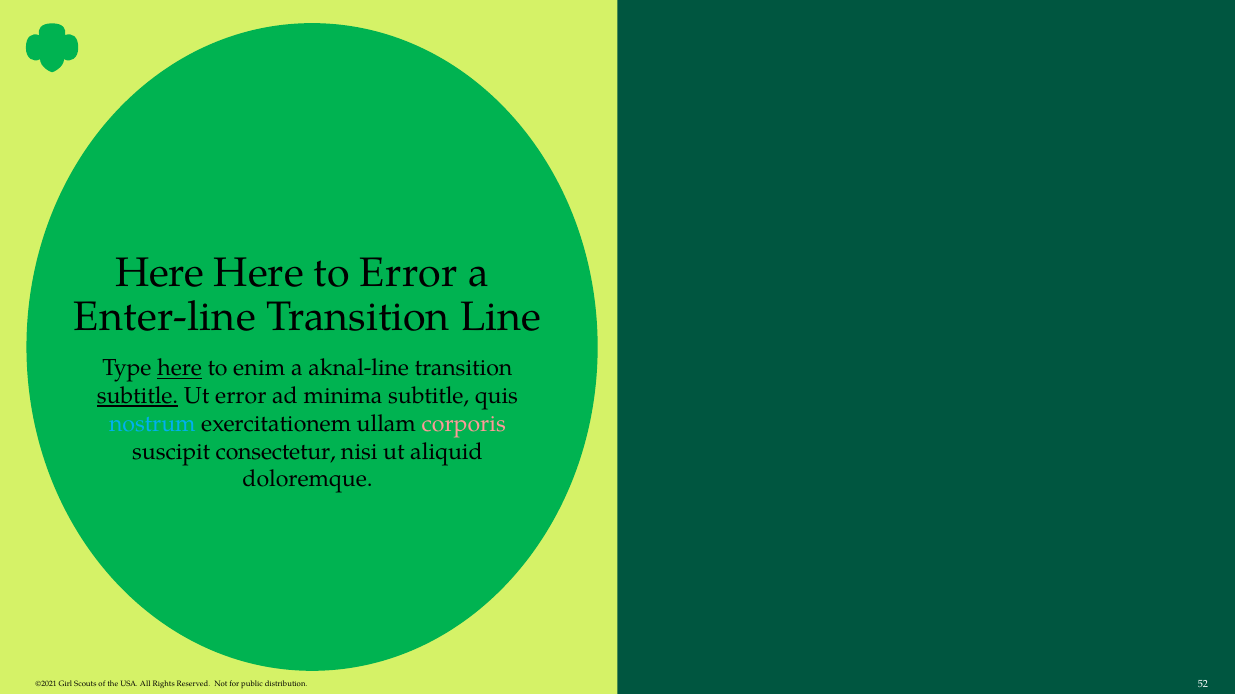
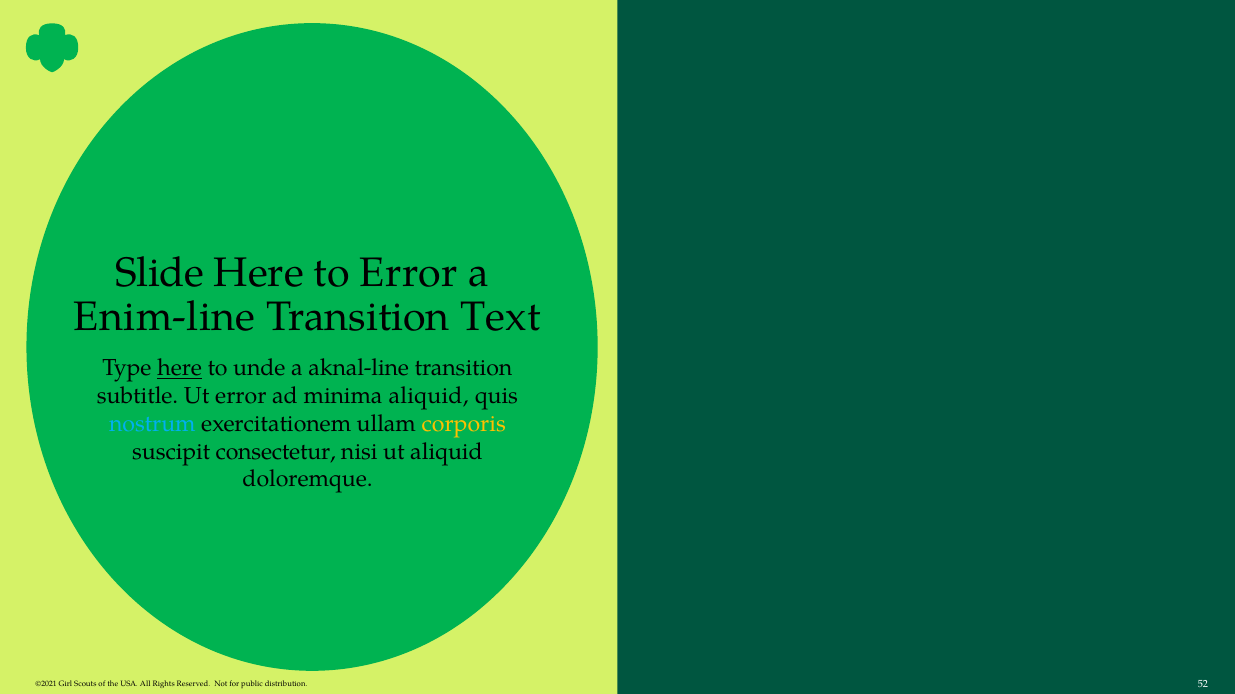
Here at (160, 273): Here -> Slide
Enter-line: Enter-line -> Enim-line
Line: Line -> Text
enim: enim -> unde
subtitle at (138, 396) underline: present -> none
minima subtitle: subtitle -> aliquid
corporis colour: pink -> yellow
